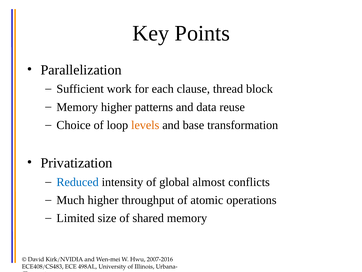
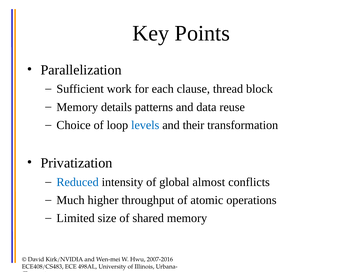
Memory higher: higher -> details
levels colour: orange -> blue
base: base -> their
